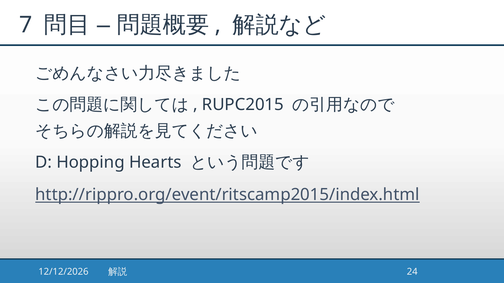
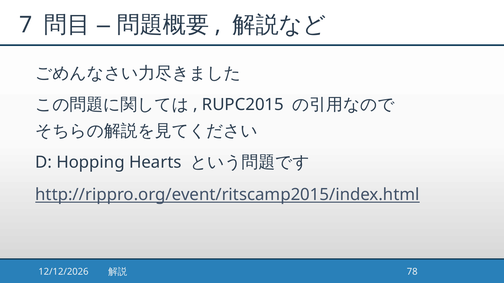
24: 24 -> 78
